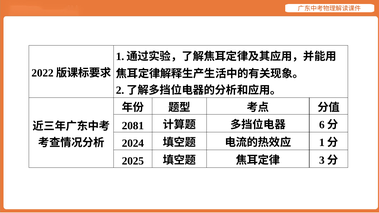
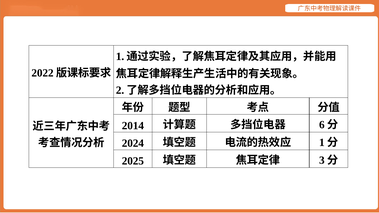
2081: 2081 -> 2014
